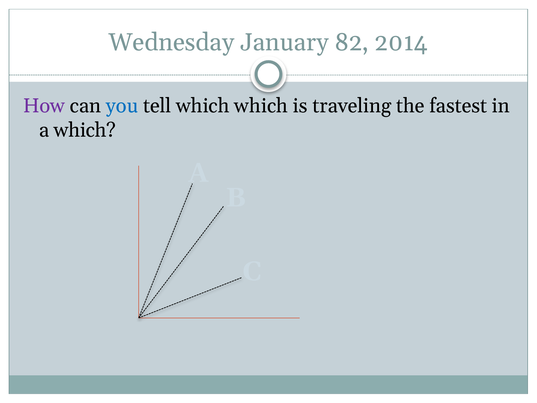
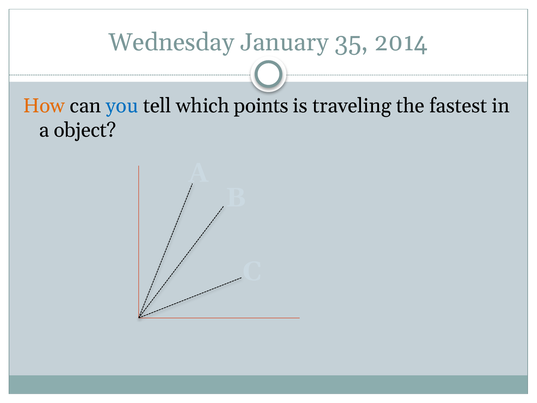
82: 82 -> 35
How colour: purple -> orange
which which: which -> points
a which: which -> object
